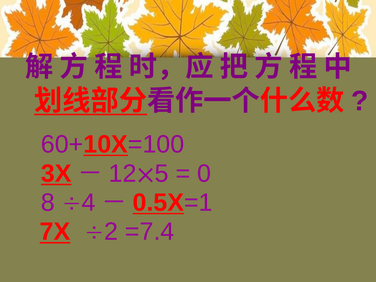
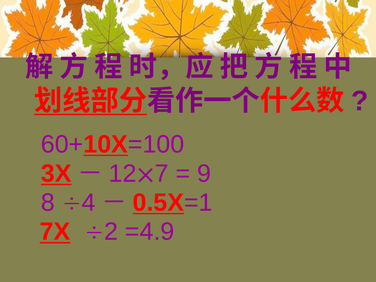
5: 5 -> 7
0: 0 -> 9
=7.4: =7.4 -> =4.9
